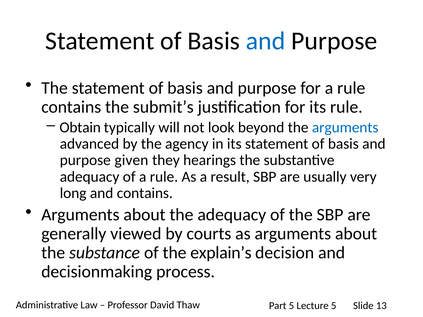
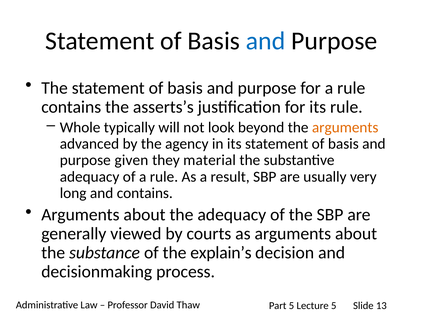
submit’s: submit’s -> asserts’s
Obtain: Obtain -> Whole
arguments at (345, 127) colour: blue -> orange
hearings: hearings -> material
